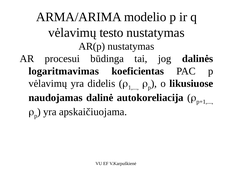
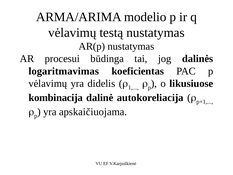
testo: testo -> testą
naudojamas: naudojamas -> kombinacija
